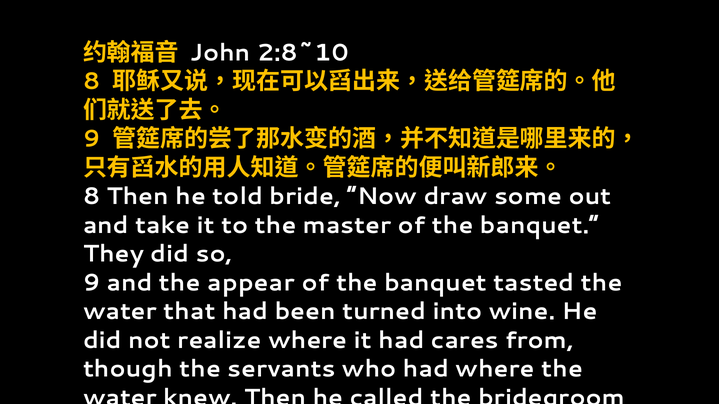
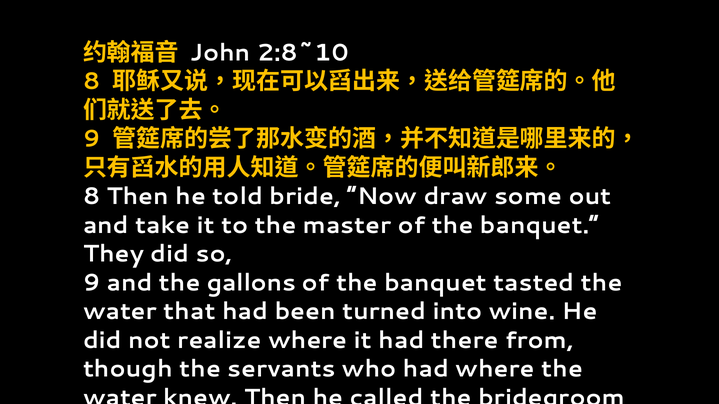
appear: appear -> gallons
cares: cares -> there
